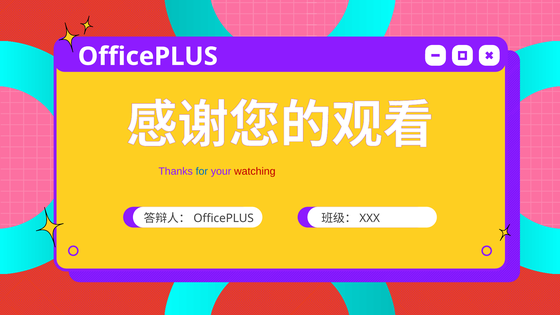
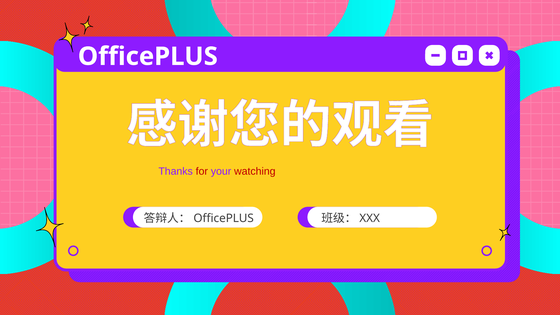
for colour: blue -> red
